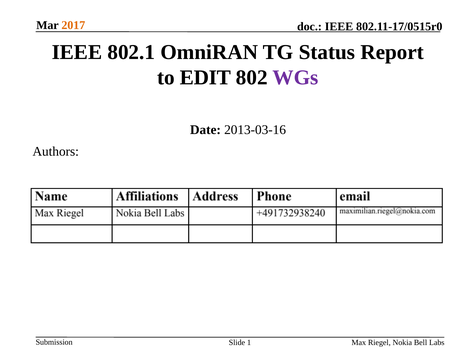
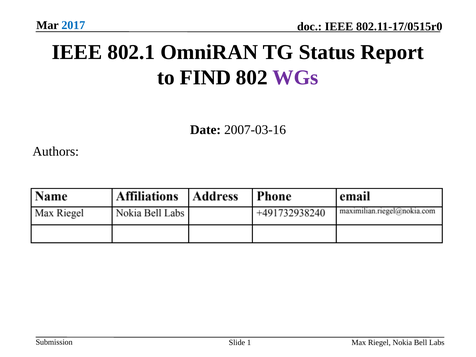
2017 colour: orange -> blue
EDIT: EDIT -> FIND
2013-03-16: 2013-03-16 -> 2007-03-16
